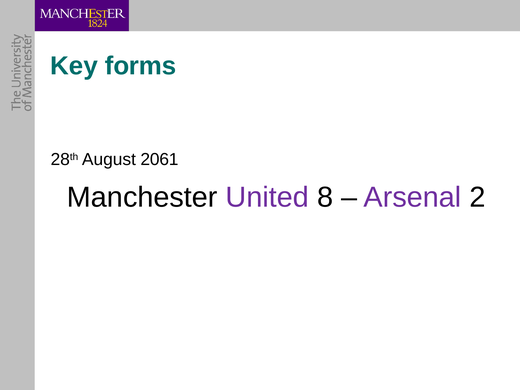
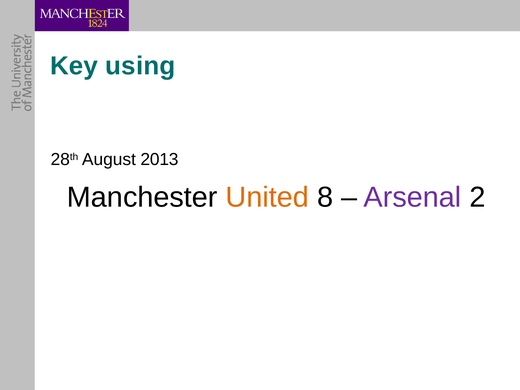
forms: forms -> using
2061: 2061 -> 2013
United colour: purple -> orange
